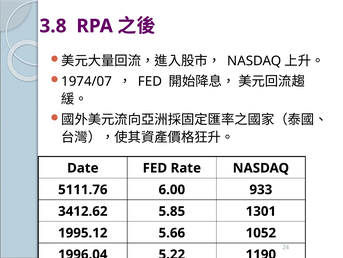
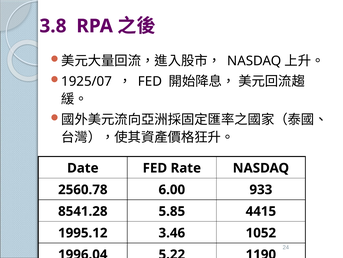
1974/07: 1974/07 -> 1925/07
5111.76: 5111.76 -> 2560.78
3412.62: 3412.62 -> 8541.28
1301: 1301 -> 4415
5.66: 5.66 -> 3.46
